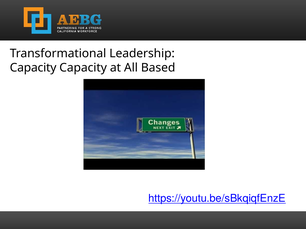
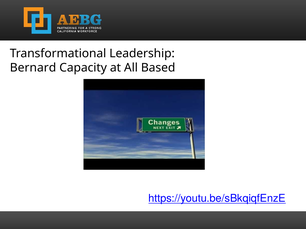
Capacity at (33, 68): Capacity -> Bernard
